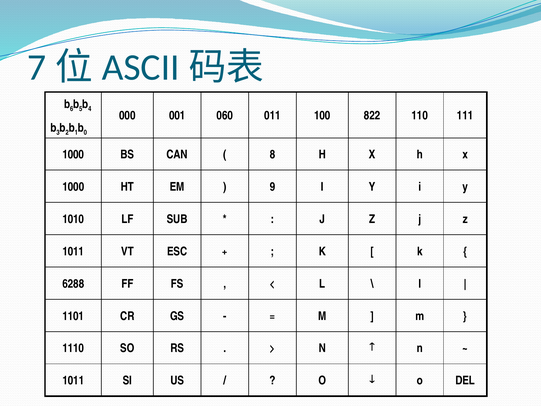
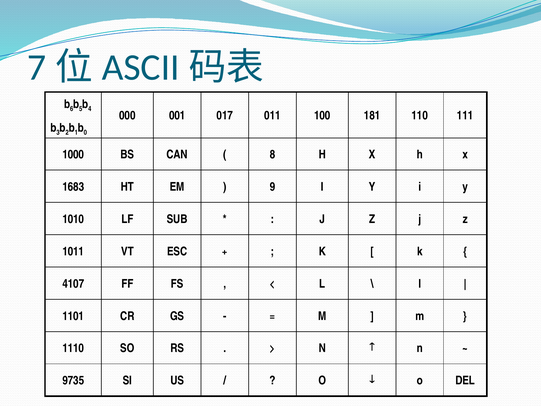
060: 060 -> 017
822: 822 -> 181
1000 at (73, 187): 1000 -> 1683
6288: 6288 -> 4107
1011 at (73, 380): 1011 -> 9735
